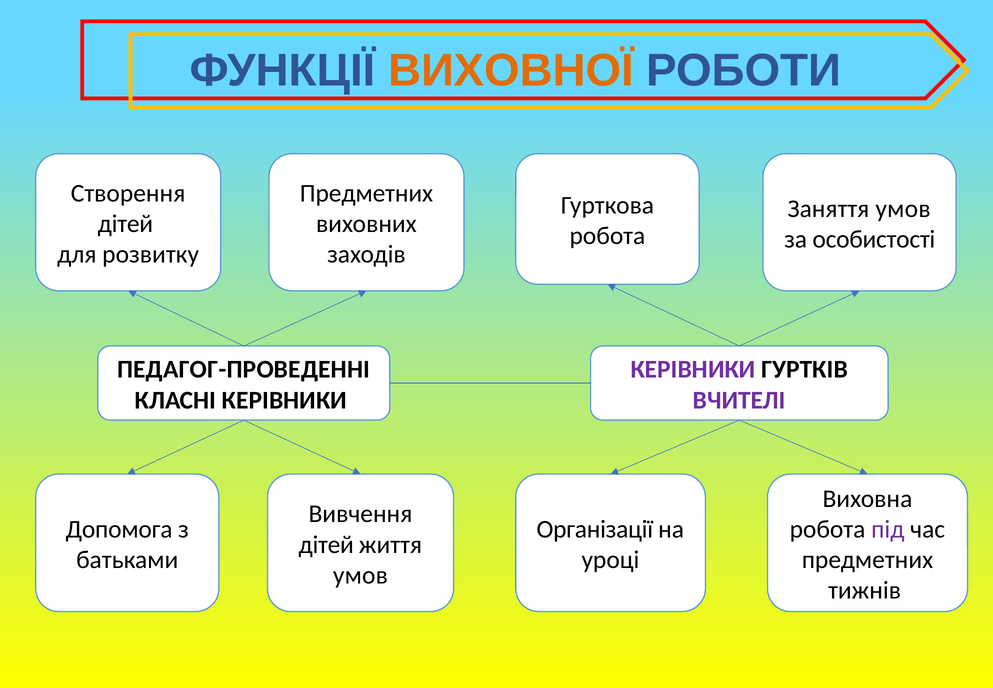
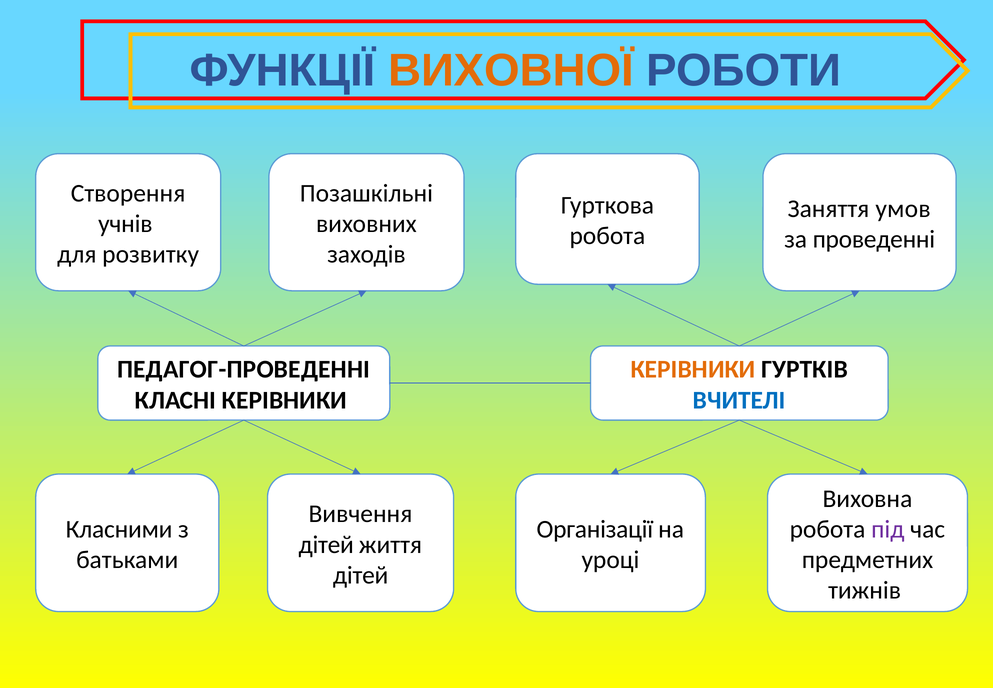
Предметних at (366, 193): Предметних -> Позашкільні
дітей at (125, 224): дітей -> учнів
особистості: особистості -> проведенні
КЕРІВНИКИ at (693, 369) colour: purple -> orange
ВЧИТЕЛІ colour: purple -> blue
Допомога: Допомога -> Класними
умов at (360, 575): умов -> дітей
